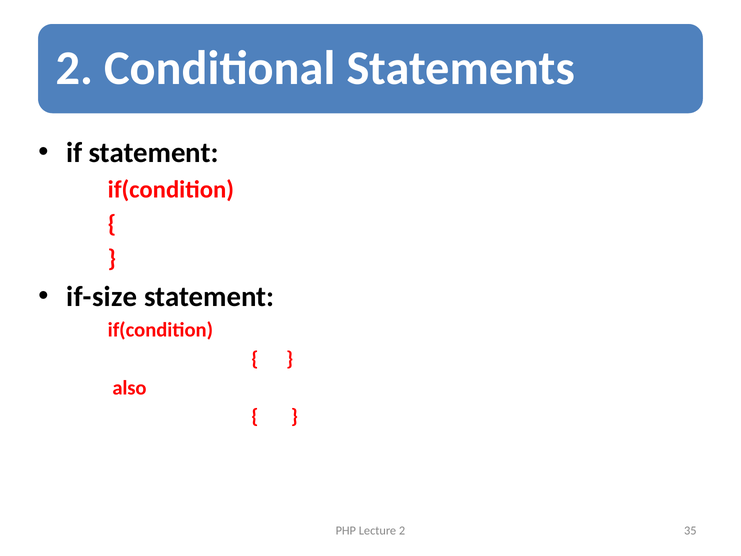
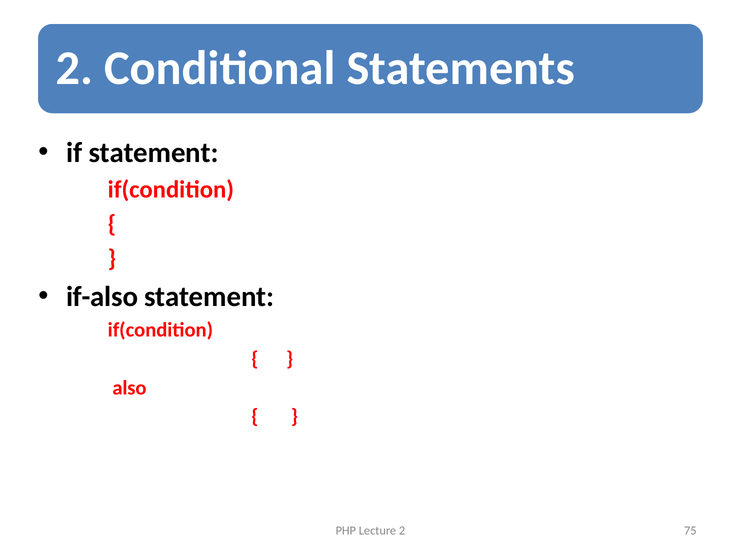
if-size: if-size -> if-also
35: 35 -> 75
